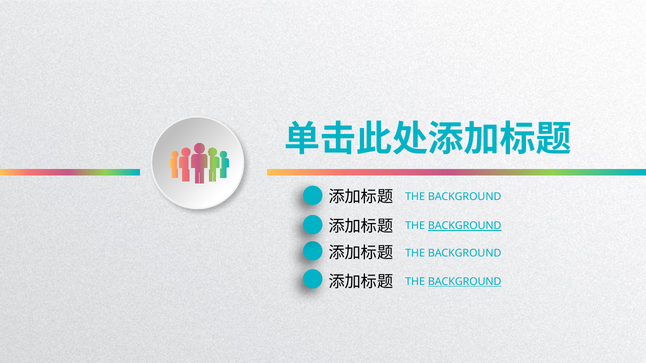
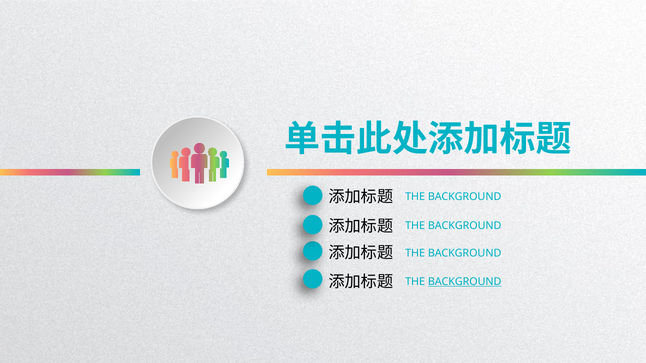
BACKGROUND at (465, 226) underline: present -> none
